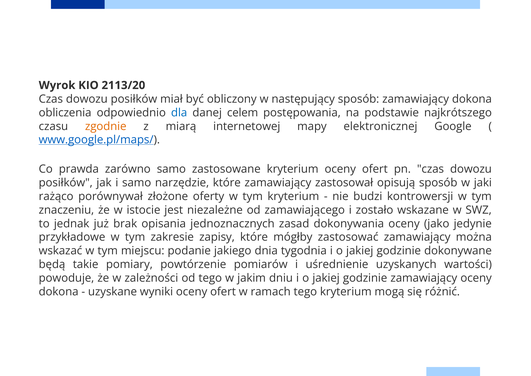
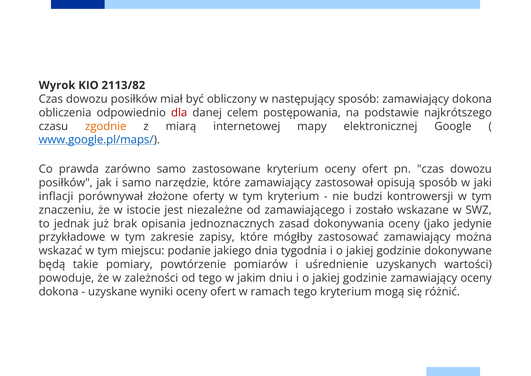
2113/20: 2113/20 -> 2113/82
dla colour: blue -> red
rażąco: rażąco -> inflacji
